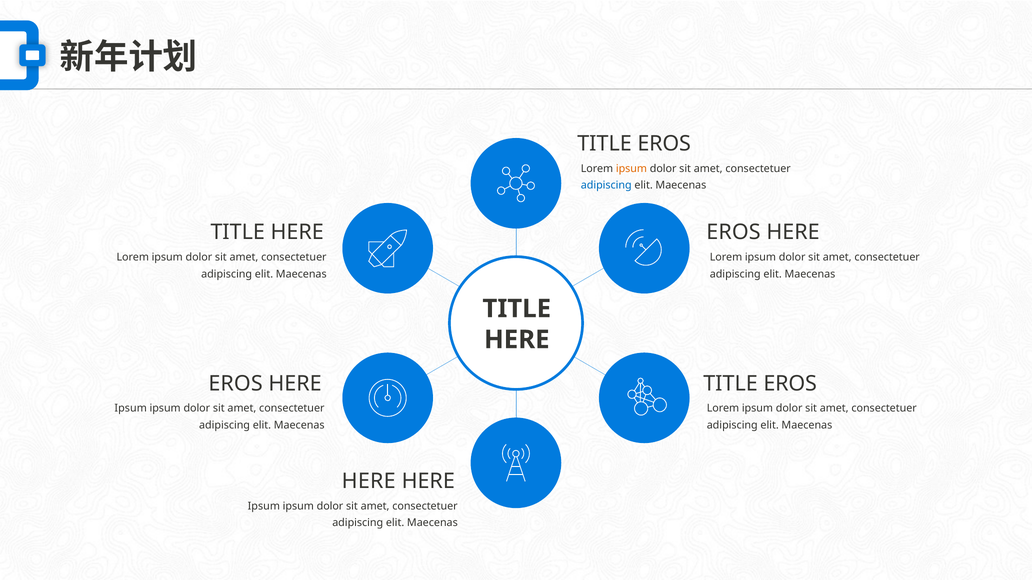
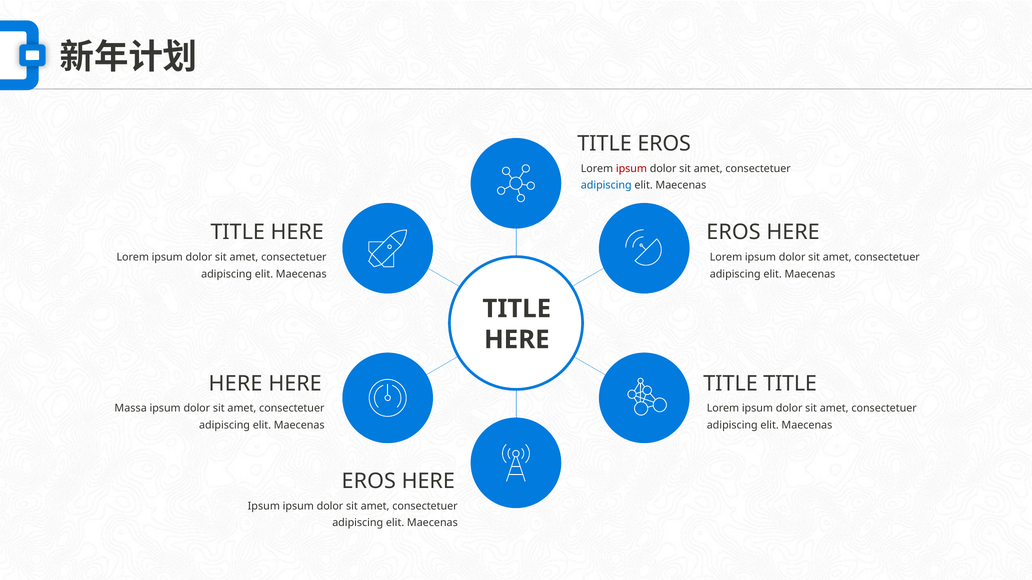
ipsum at (631, 169) colour: orange -> red
EROS at (236, 384): EROS -> HERE
EROS at (790, 384): EROS -> TITLE
Ipsum at (131, 409): Ipsum -> Massa
HERE at (369, 481): HERE -> EROS
